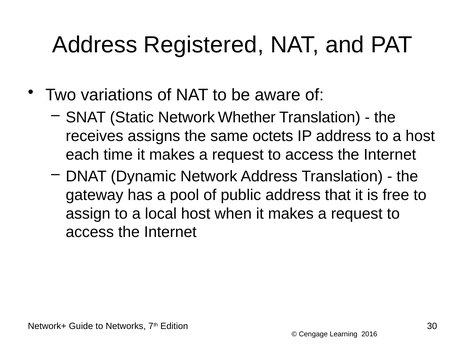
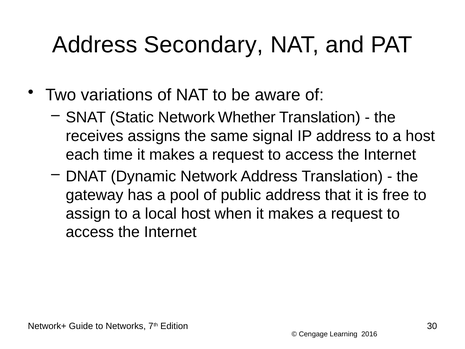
Registered: Registered -> Secondary
octets: octets -> signal
